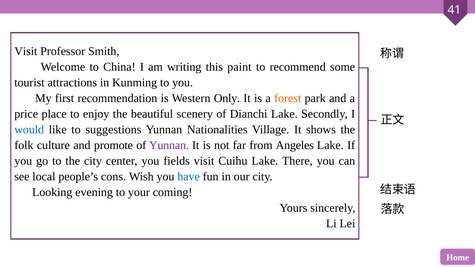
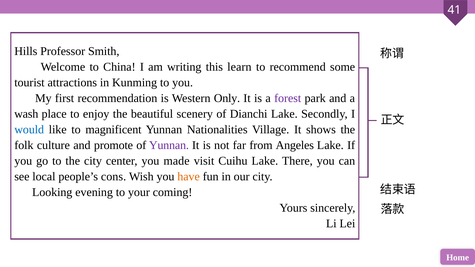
Visit at (26, 51): Visit -> Hills
paint: paint -> learn
forest colour: orange -> purple
price: price -> wash
suggestions: suggestions -> magnificent
fields: fields -> made
have colour: blue -> orange
